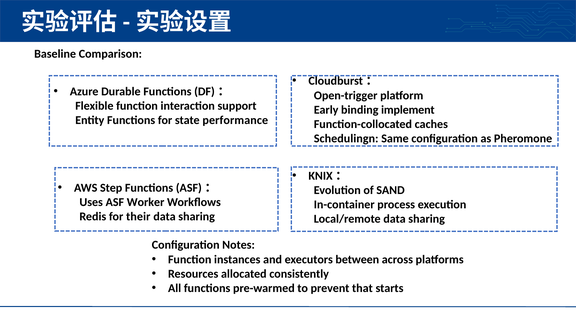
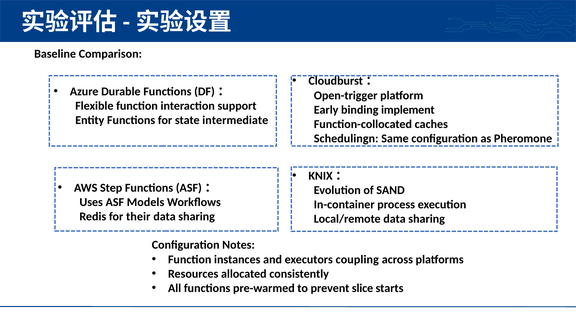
performance: performance -> intermediate
Worker: Worker -> Models
between: between -> coupling
that: that -> slice
